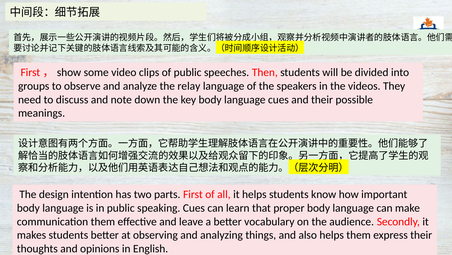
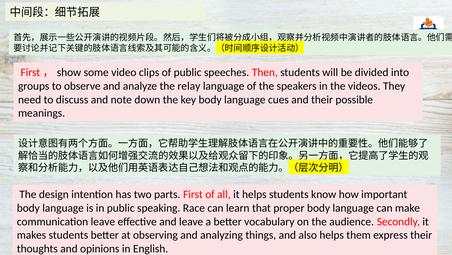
speaking Cues: Cues -> Race
communication them: them -> leave
